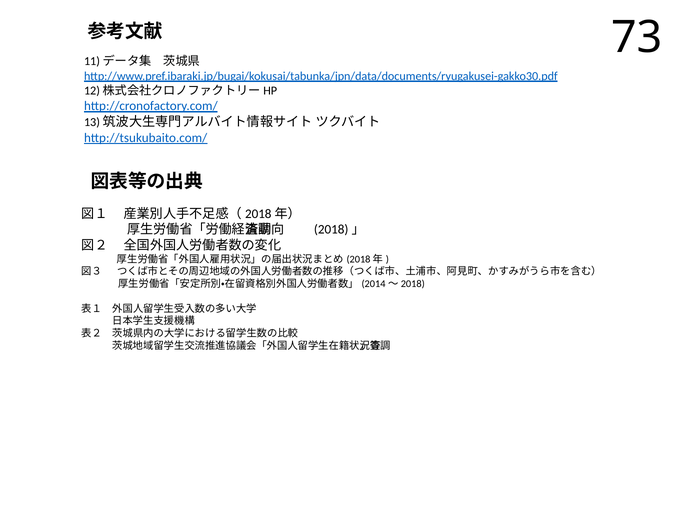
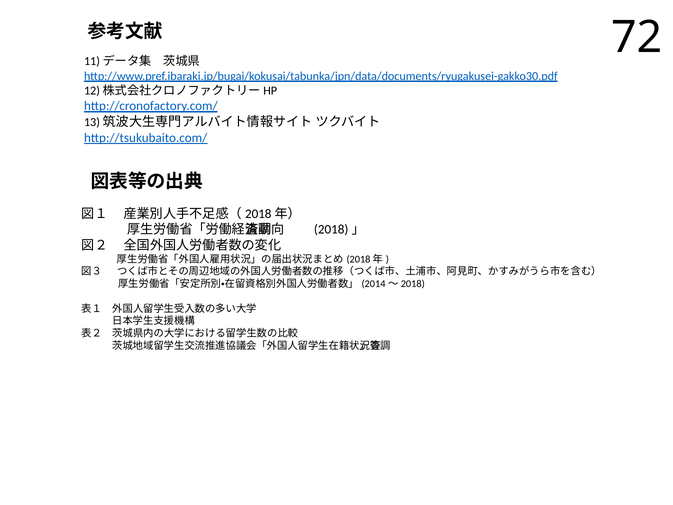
73: 73 -> 72
